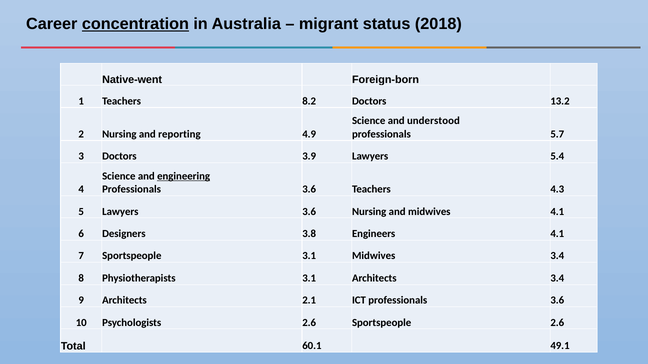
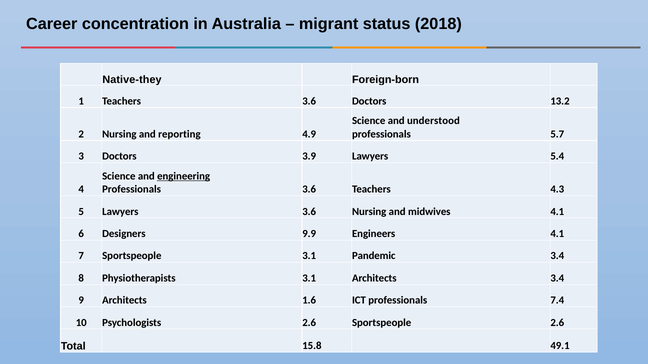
concentration underline: present -> none
Native-went: Native-went -> Native-they
Teachers 8.2: 8.2 -> 3.6
3.8: 3.8 -> 9.9
3.1 Midwives: Midwives -> Pandemic
2.1: 2.1 -> 1.6
ICT professionals 3.6: 3.6 -> 7.4
60.1: 60.1 -> 15.8
